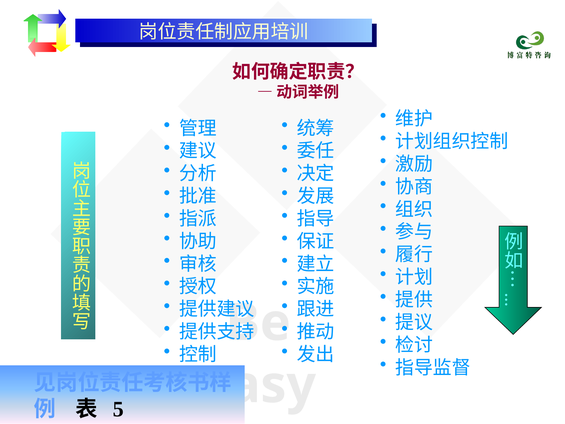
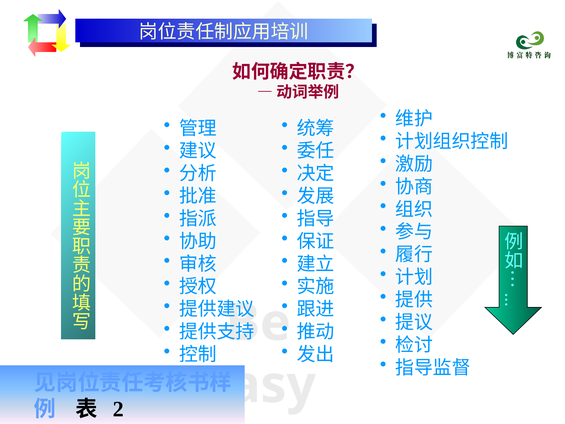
5: 5 -> 2
